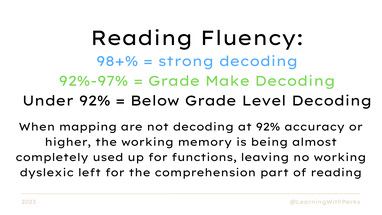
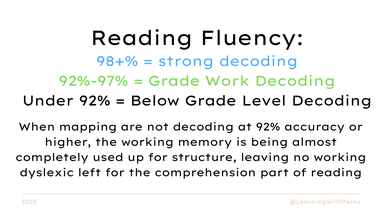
Make: Make -> Work
functions: functions -> structure
